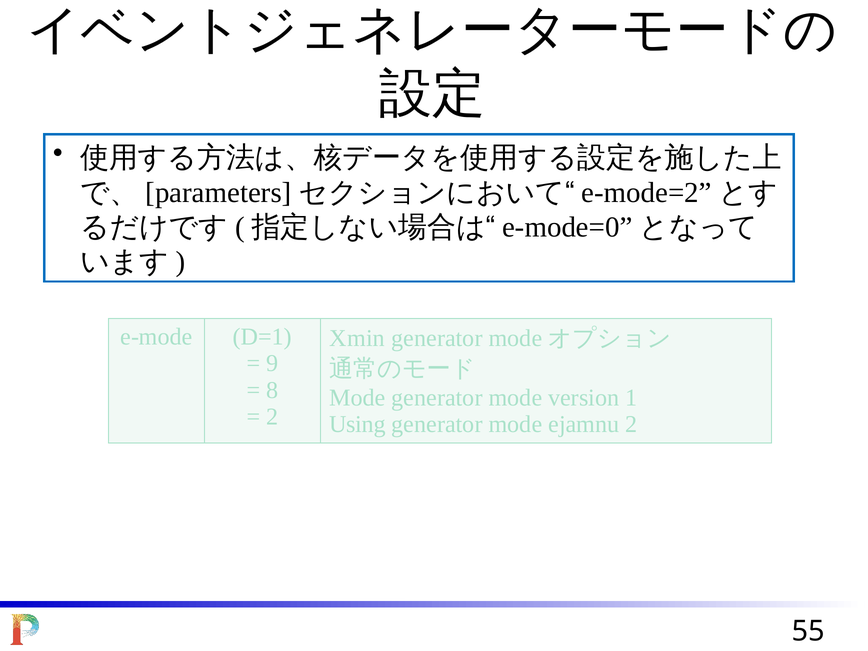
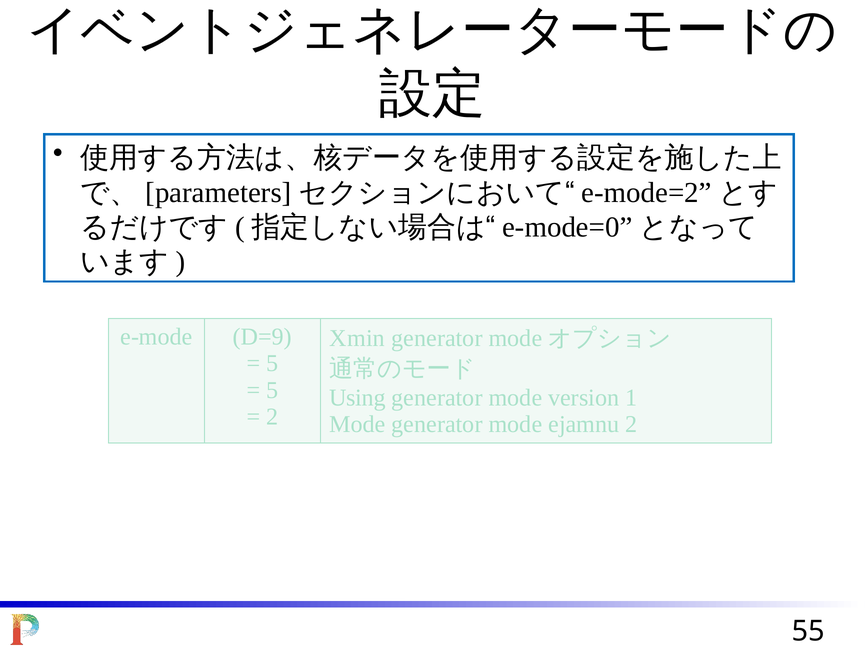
D=1: D=1 -> D=9
9 at (272, 363): 9 -> 5
8 at (272, 390): 8 -> 5
Mode at (357, 398): Mode -> Using
Using at (357, 424): Using -> Mode
